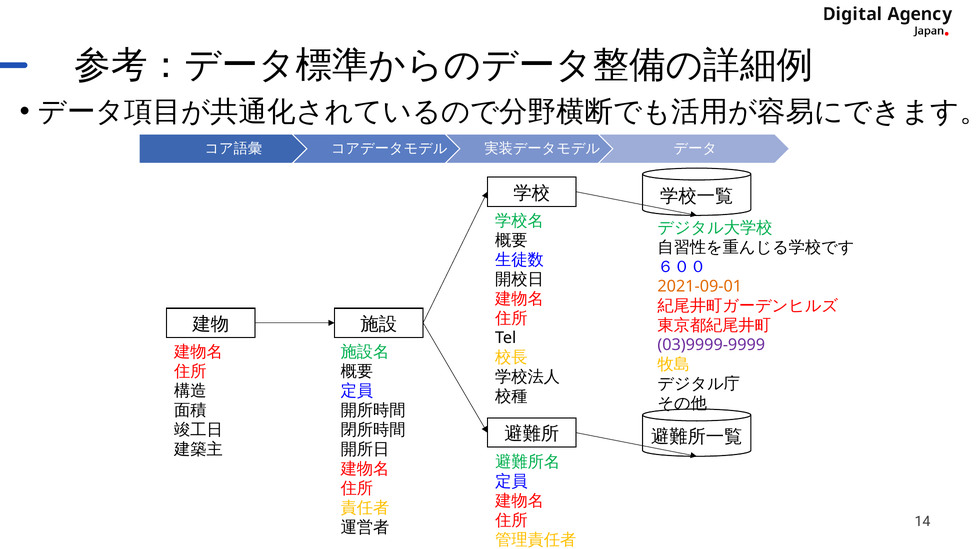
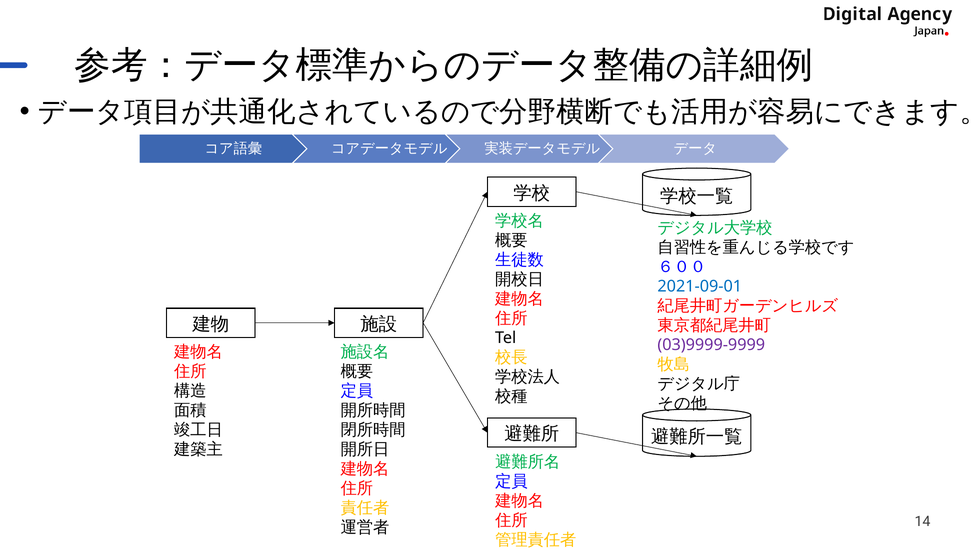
2021-09-01 colour: orange -> blue
